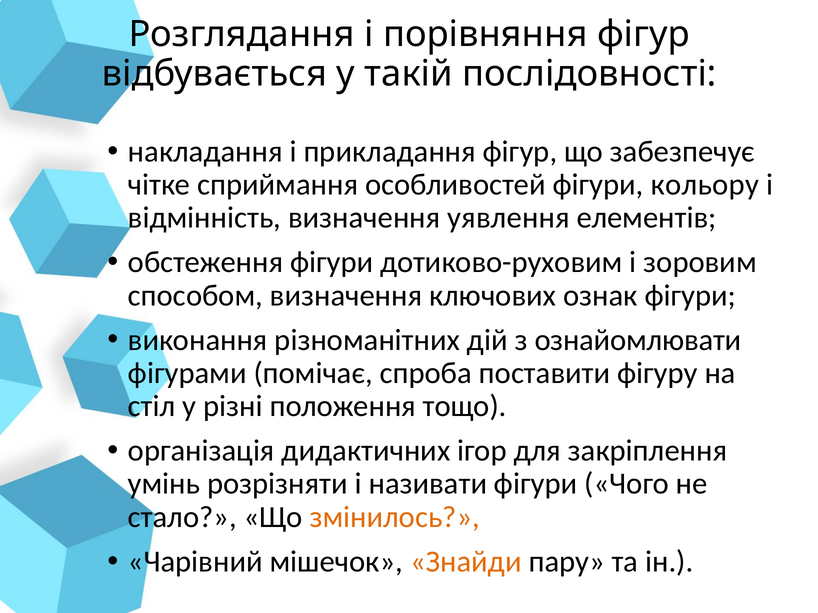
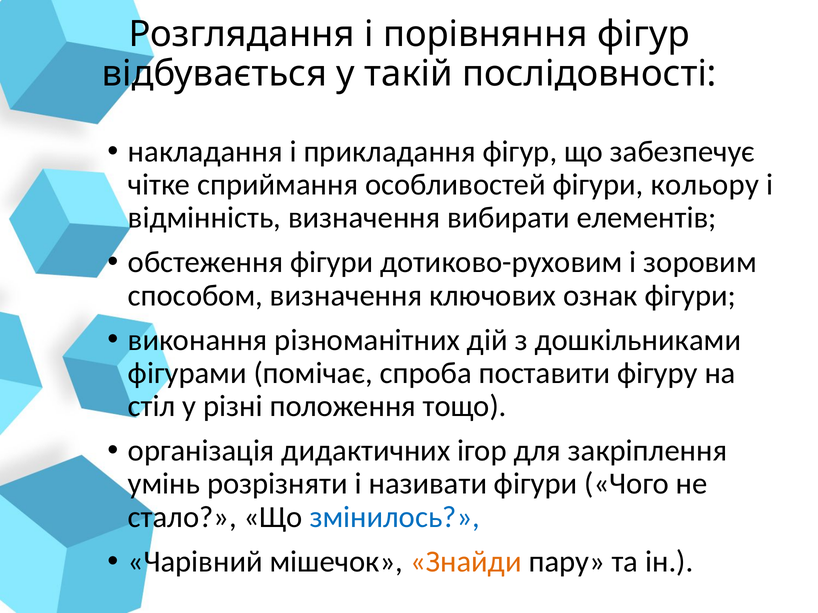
уявлення: уявлення -> вибирати
ознайомлювати: ознайомлювати -> дошкільниками
змінилось colour: orange -> blue
